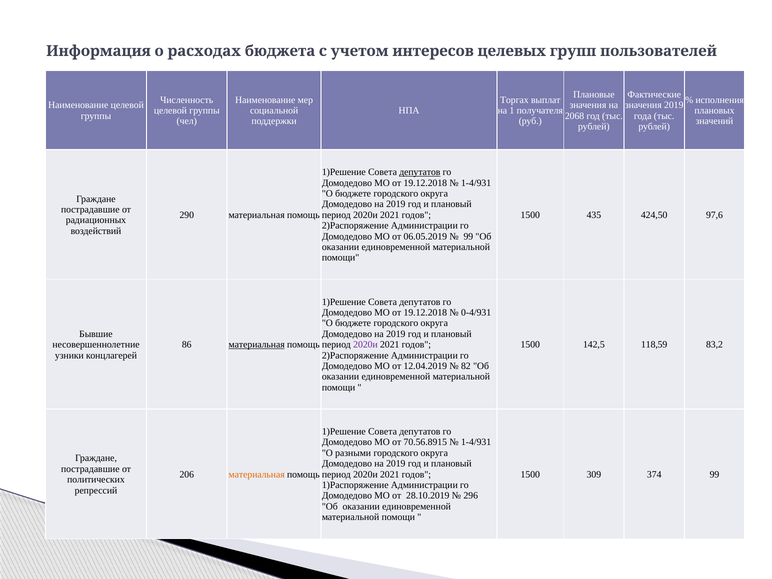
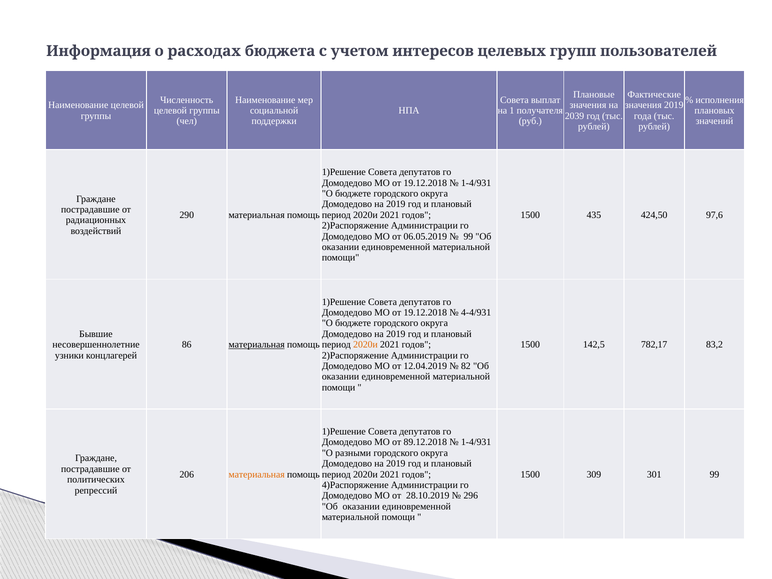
Торгах at (514, 100): Торгах -> Совета
2068: 2068 -> 2039
депутатов at (420, 172) underline: present -> none
0-4/931: 0-4/931 -> 4-4/931
2020и at (365, 345) colour: purple -> orange
118,59: 118,59 -> 782,17
70.56.8915: 70.56.8915 -> 89.12.2018
374: 374 -> 301
1)Распоряжение: 1)Распоряжение -> 4)Распоряжение
